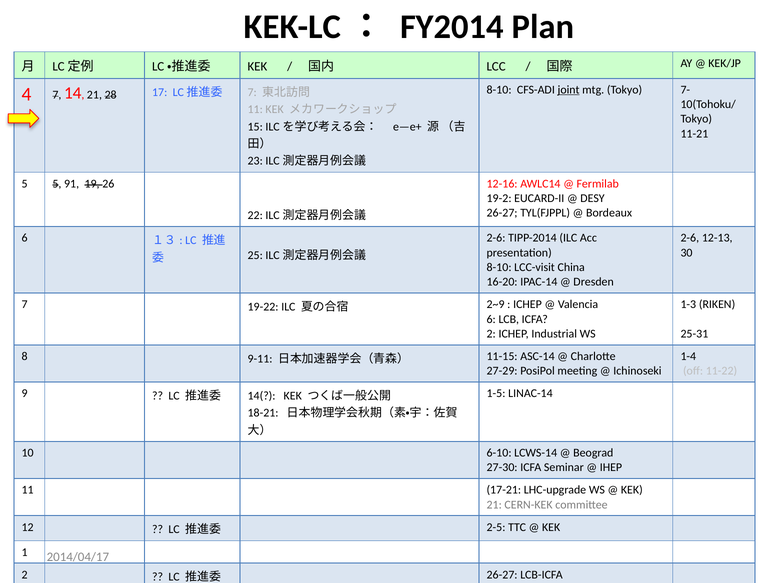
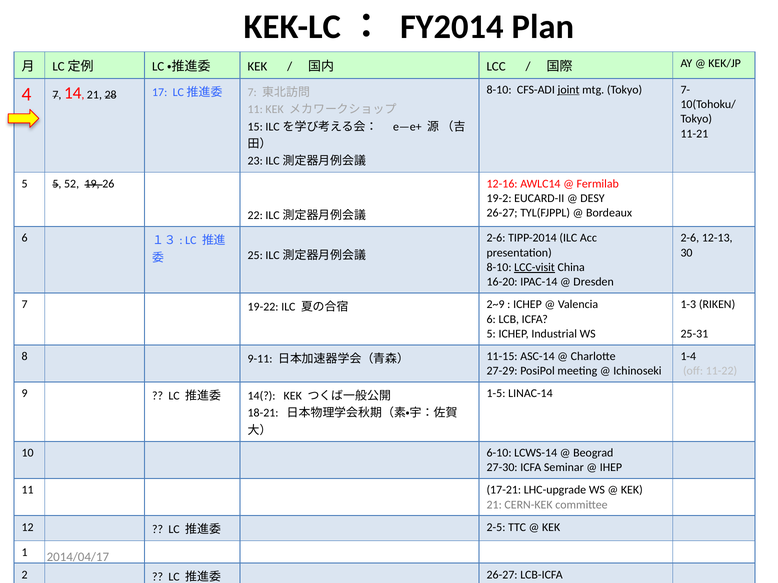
91: 91 -> 52
LCC-visit underline: none -> present
2 at (491, 334): 2 -> 5
